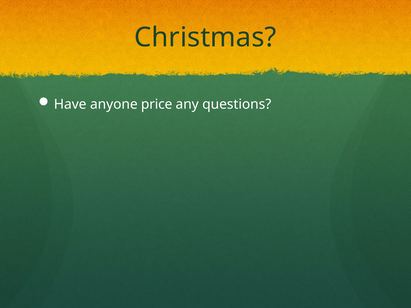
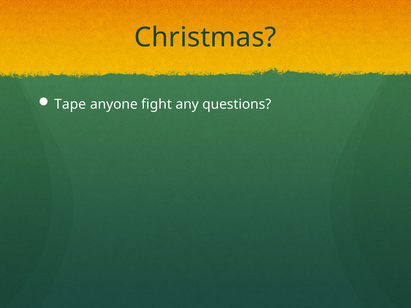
Have: Have -> Tape
price: price -> fight
